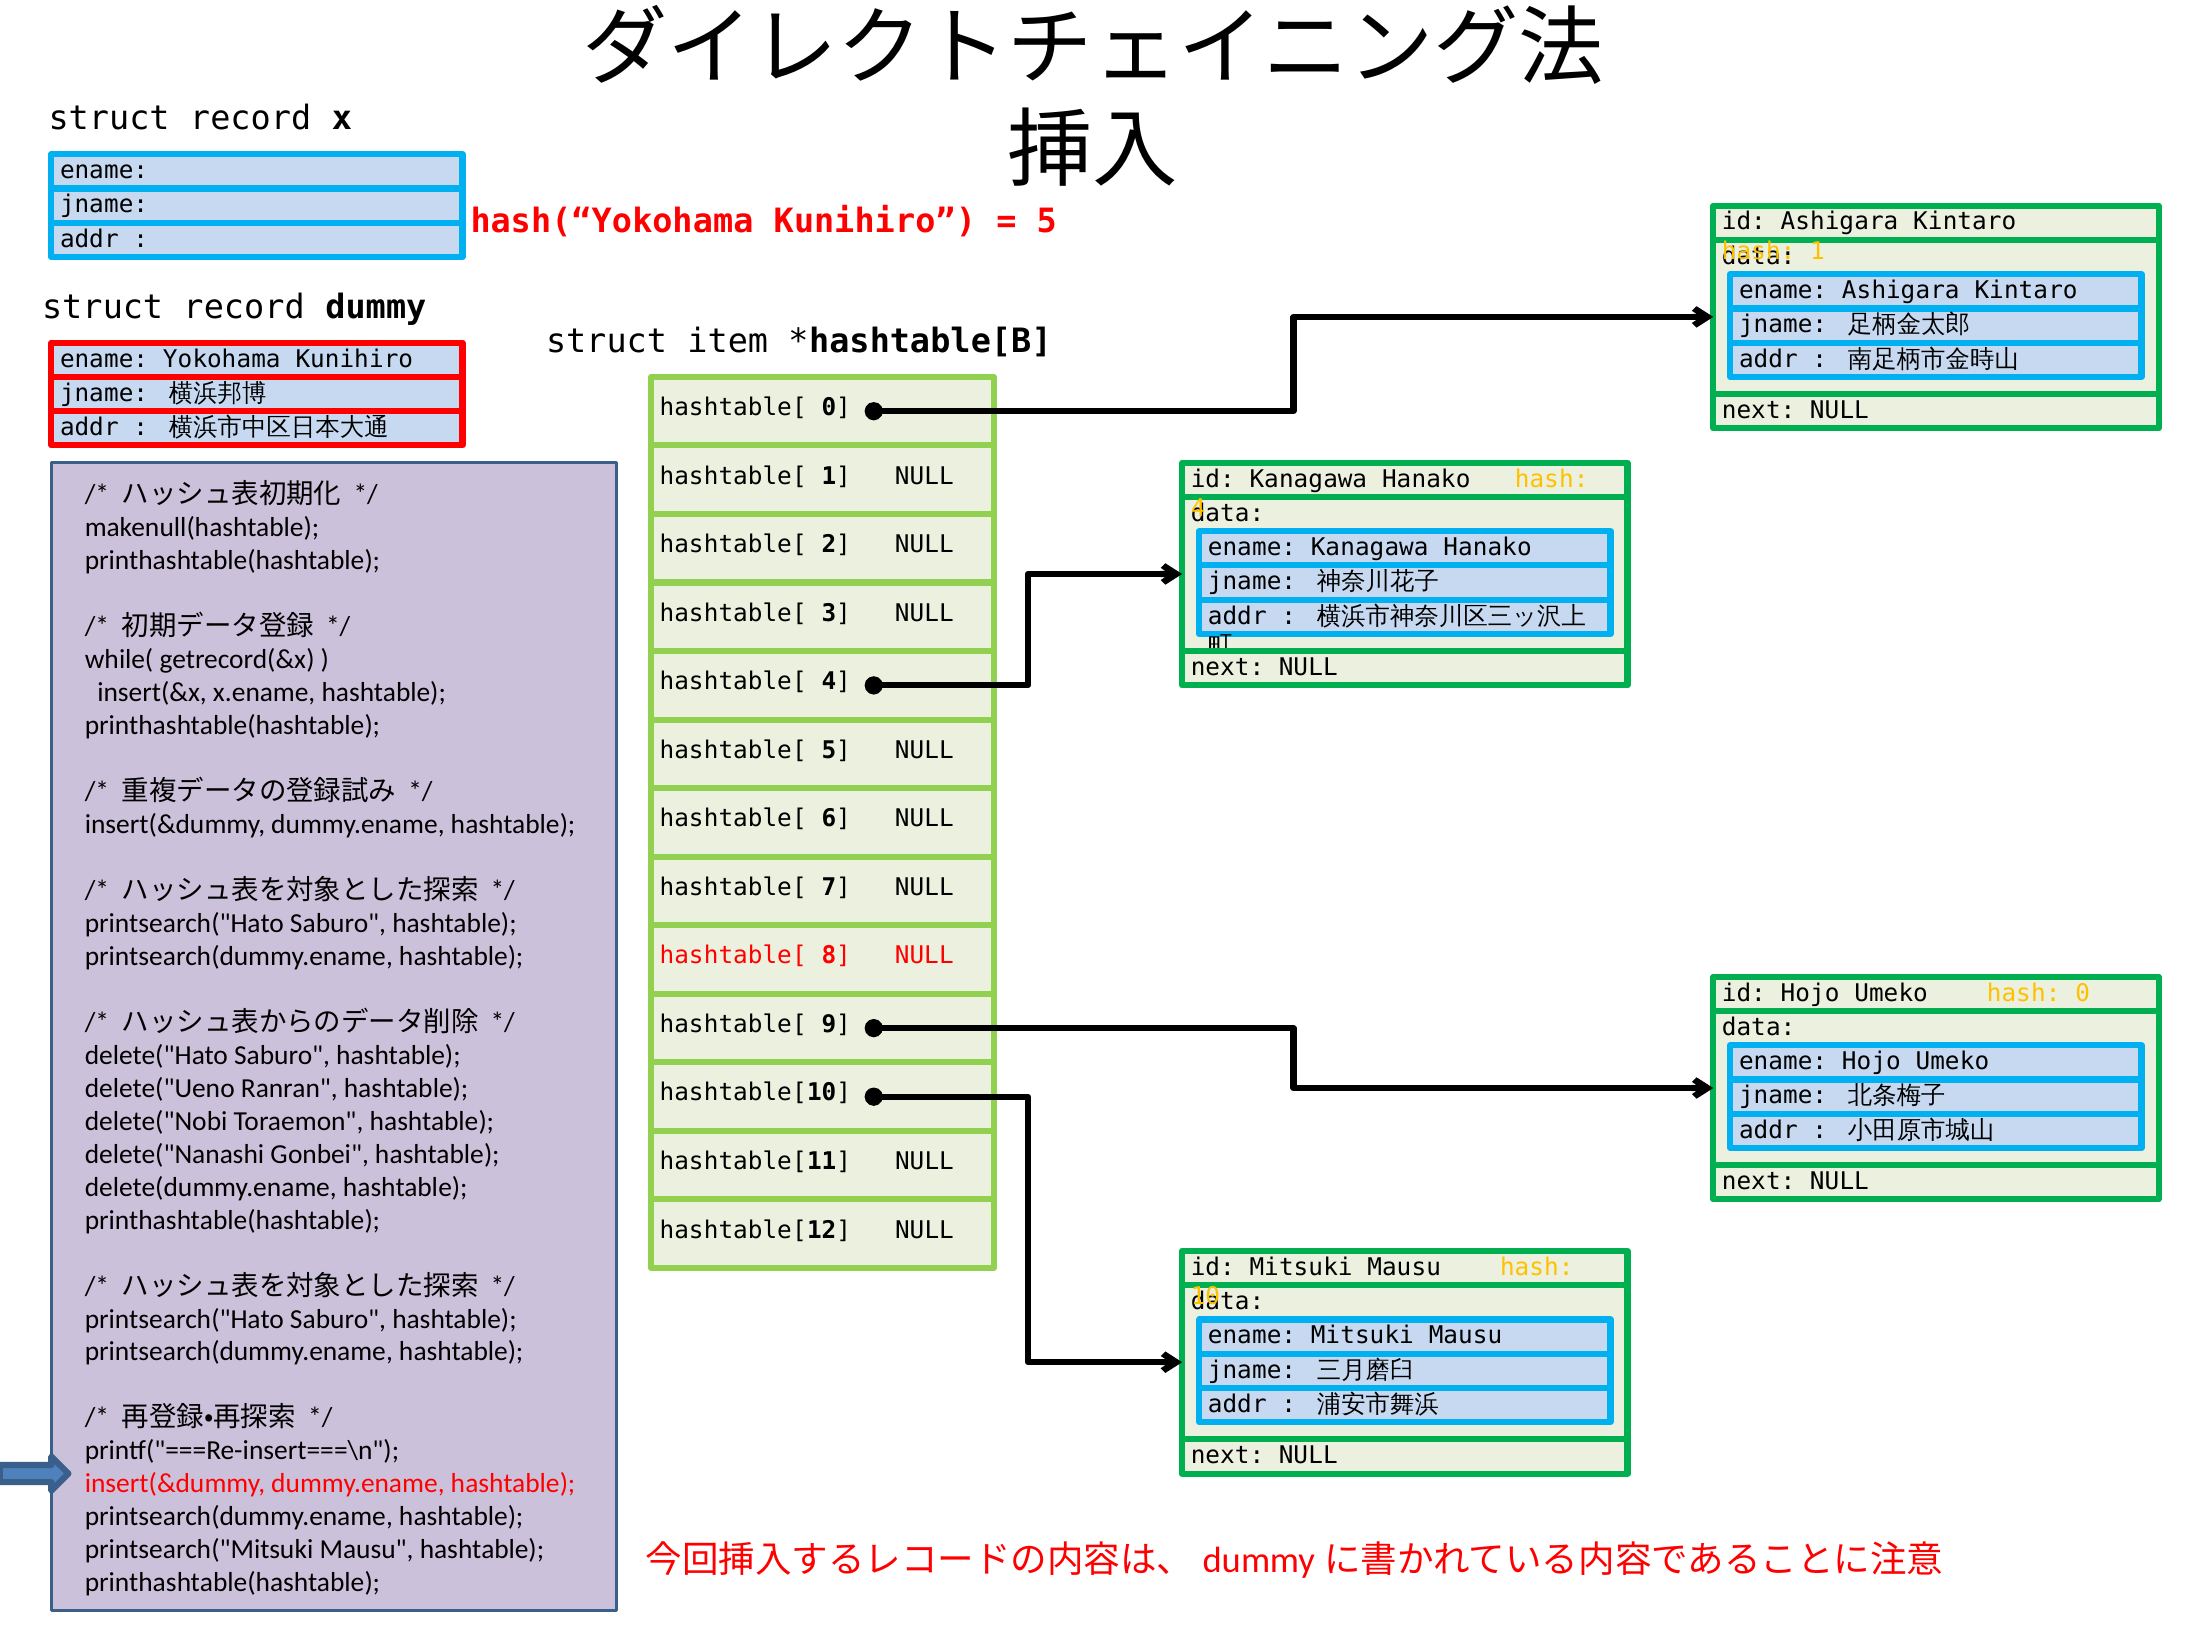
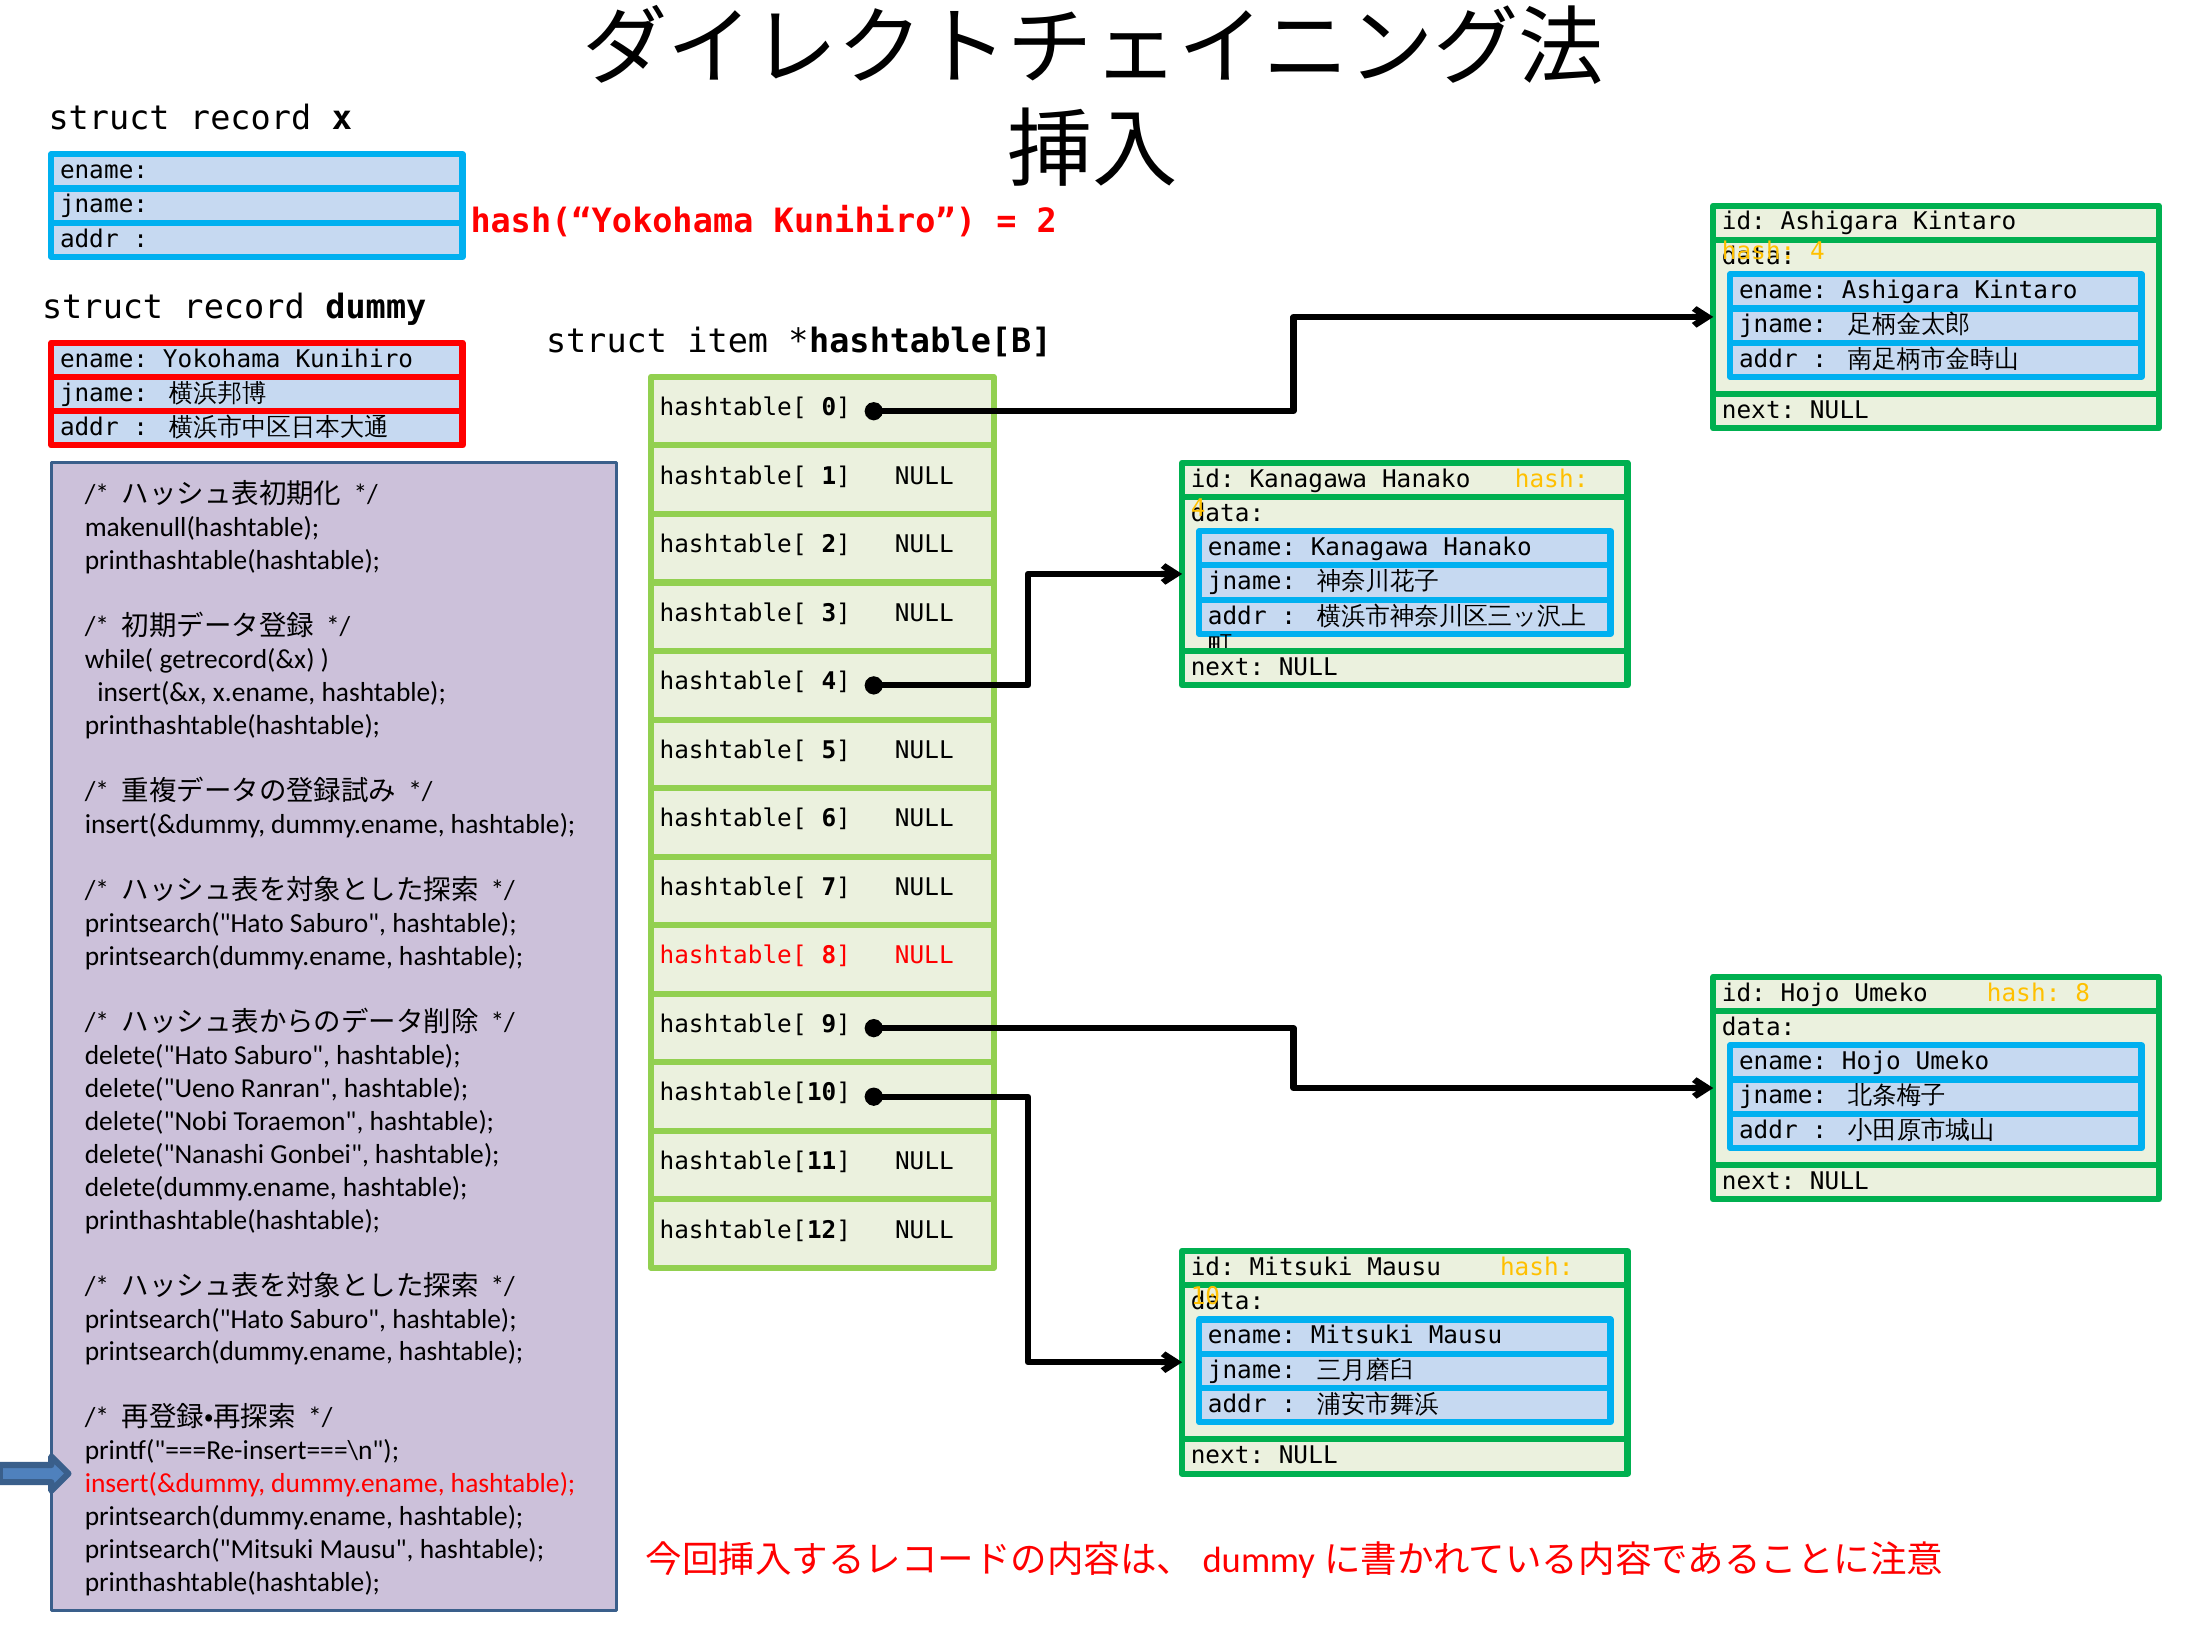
5 at (1047, 222): 5 -> 2
1 at (1818, 251): 1 -> 4
hash 0: 0 -> 8
